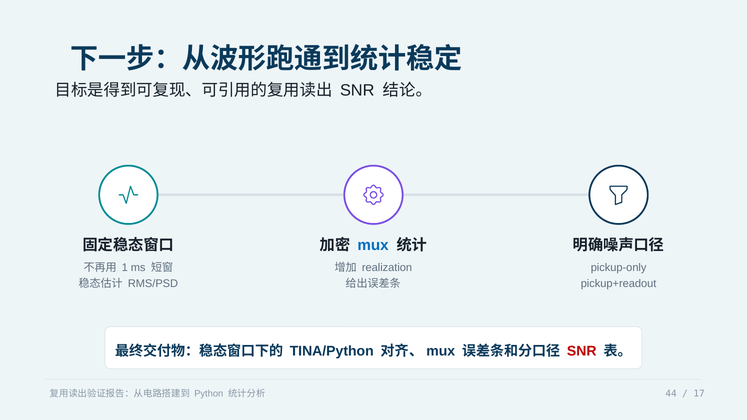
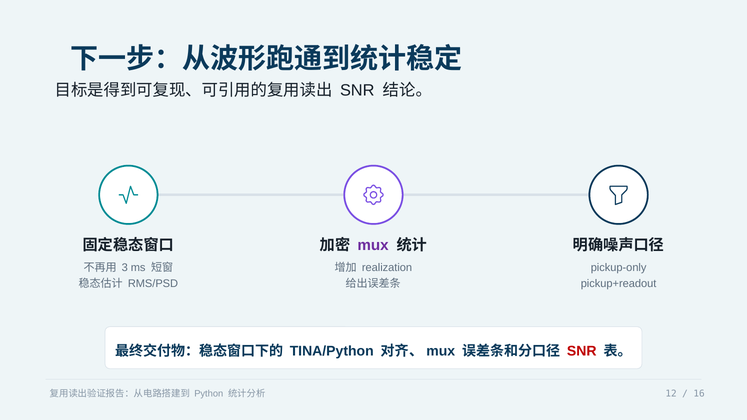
mux colour: blue -> purple
1: 1 -> 3
44: 44 -> 12
17: 17 -> 16
